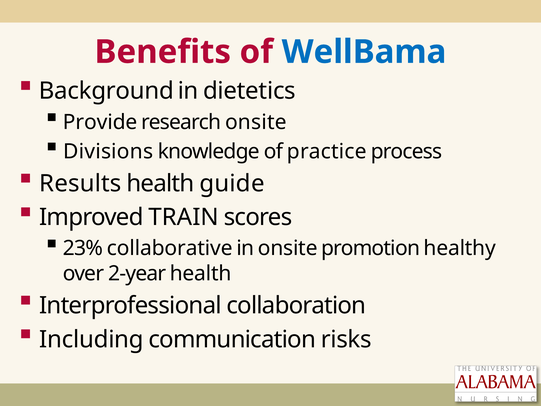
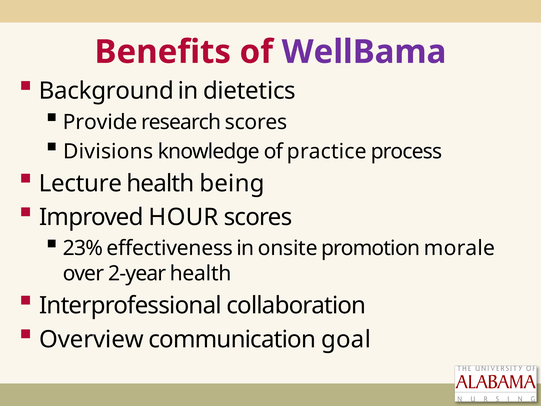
WellBama colour: blue -> purple
research onsite: onsite -> scores
Results: Results -> Lecture
guide: guide -> being
TRAIN: TRAIN -> HOUR
collaborative: collaborative -> effectiveness
healthy: healthy -> morale
Including: Including -> Overview
risks: risks -> goal
